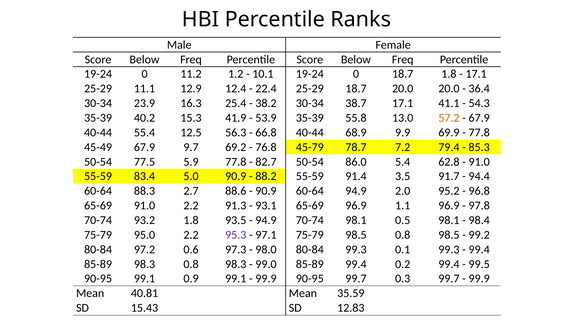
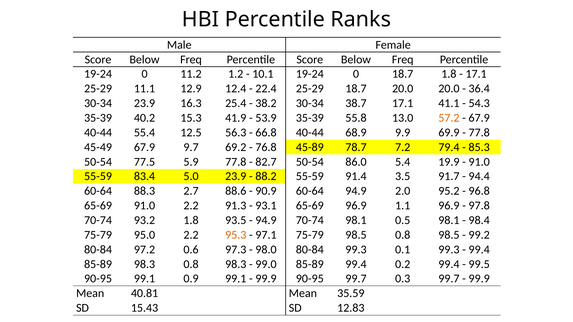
45-79: 45-79 -> 45-89
62.8: 62.8 -> 19.9
5.0 90.9: 90.9 -> 23.9
95.3 colour: purple -> orange
